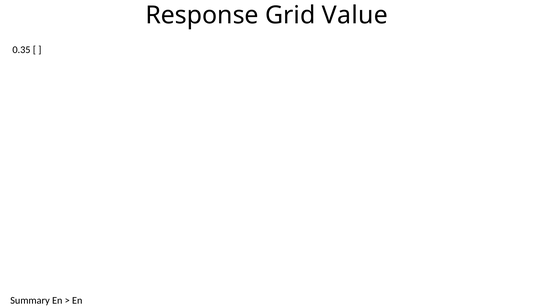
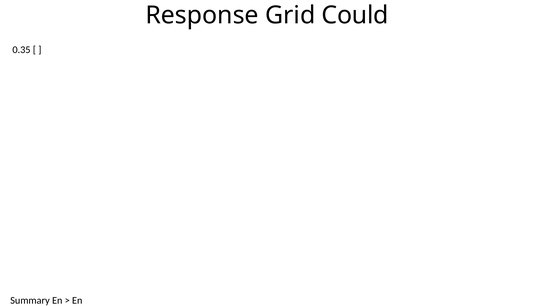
Value: Value -> Could
